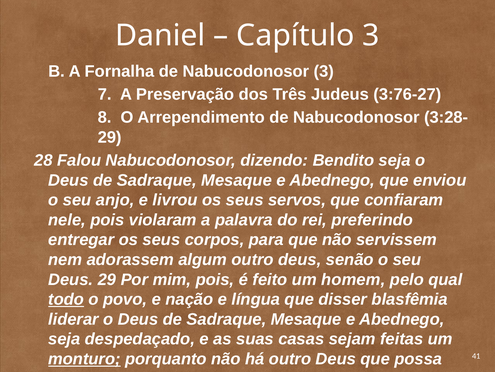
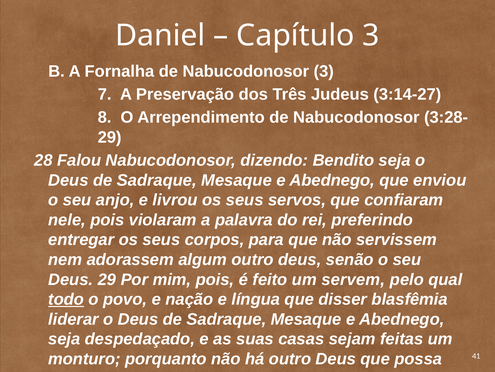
3:76-27: 3:76-27 -> 3:14-27
homem: homem -> servem
monturo underline: present -> none
